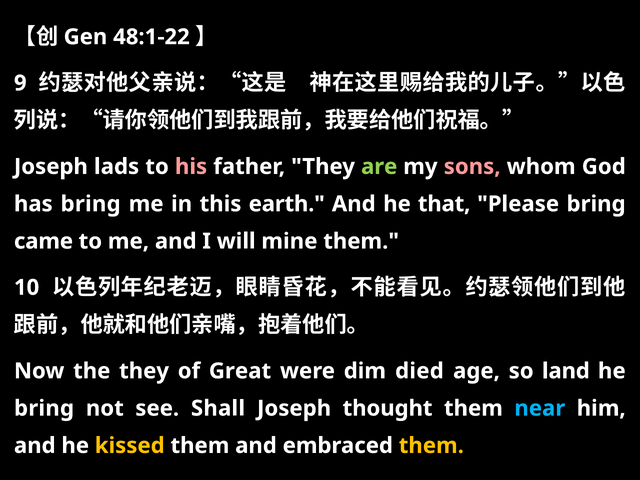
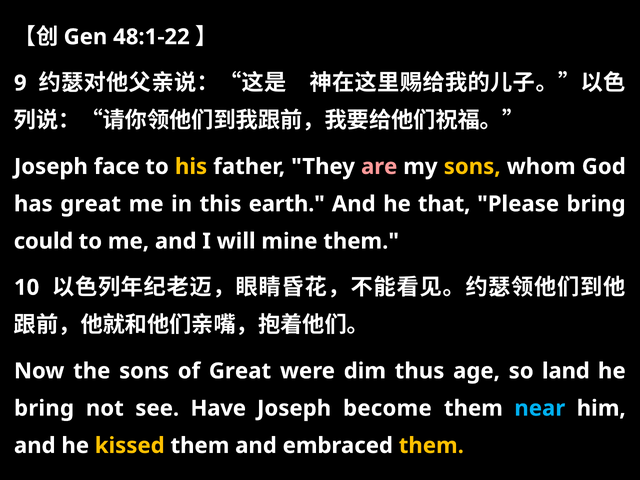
lads: lads -> face
his colour: pink -> yellow
are colour: light green -> pink
sons at (472, 167) colour: pink -> yellow
has bring: bring -> great
came: came -> could
the they: they -> sons
died: died -> thus
Shall: Shall -> Have
thought: thought -> become
